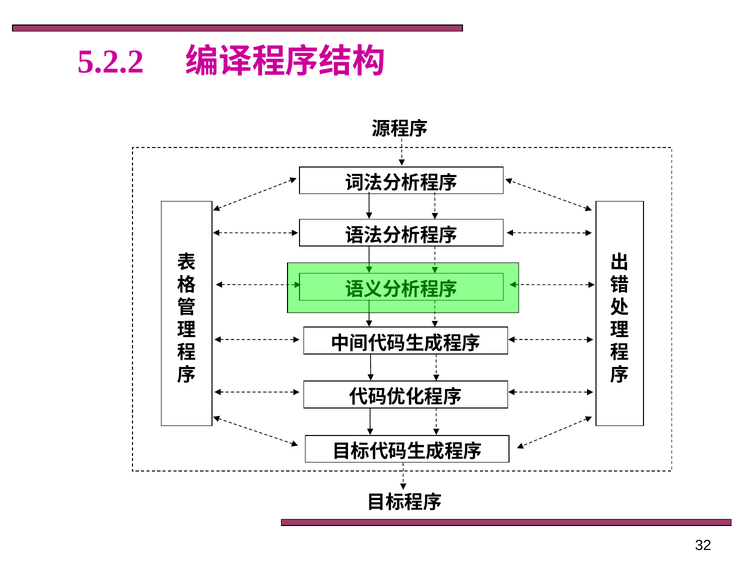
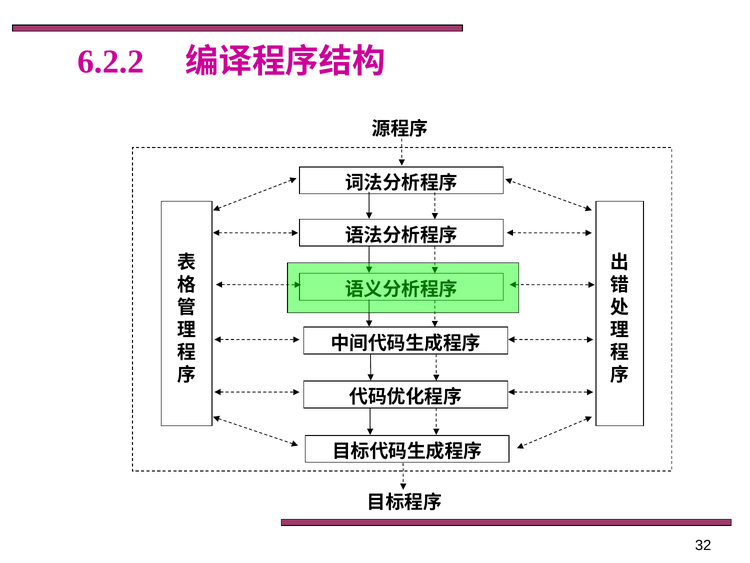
5.2.2: 5.2.2 -> 6.2.2
